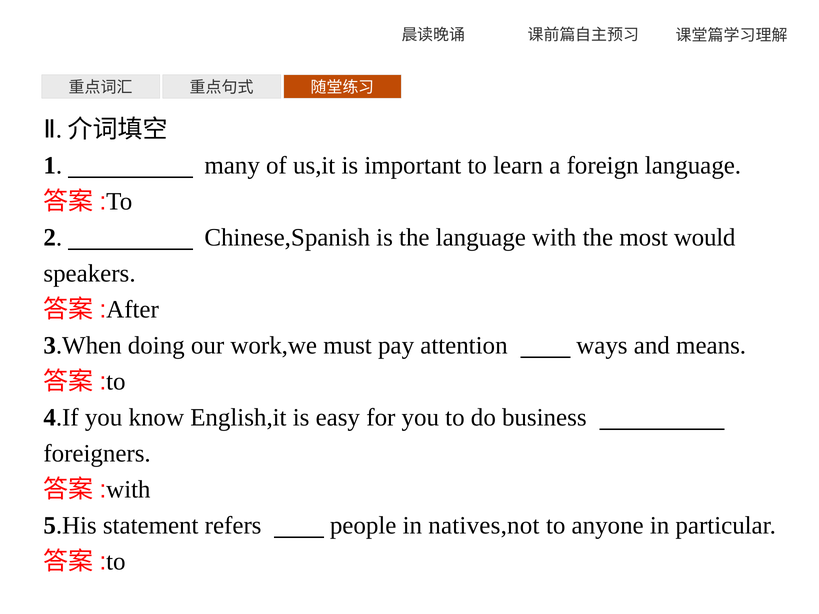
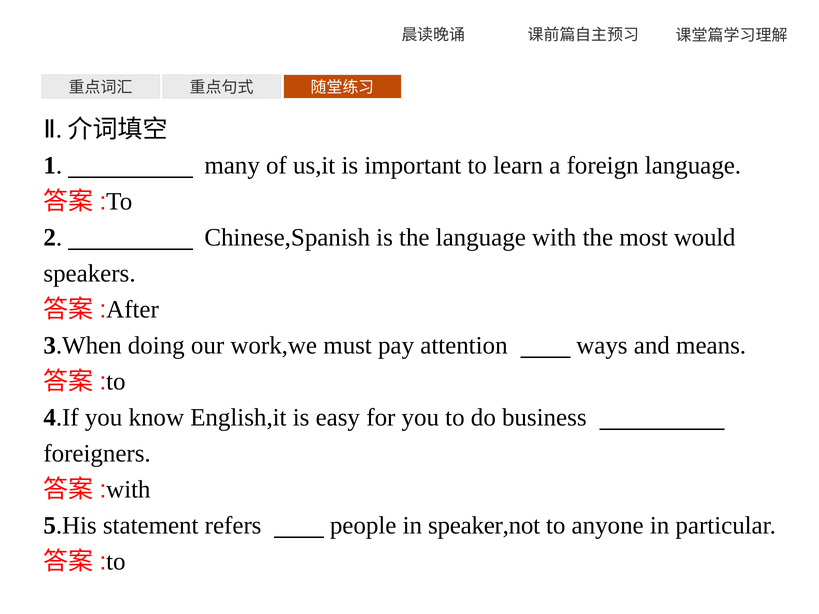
natives,not: natives,not -> speaker,not
